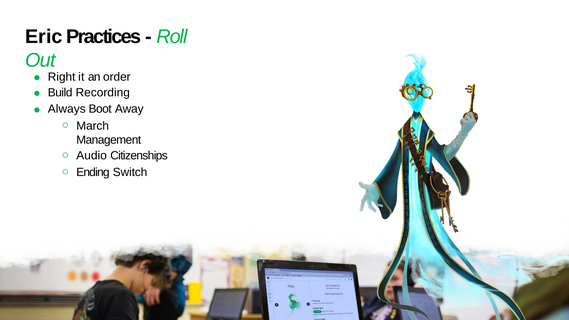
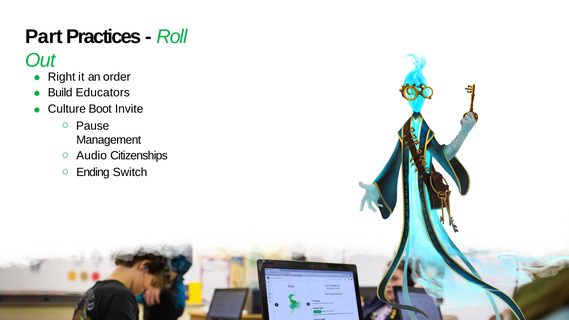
Eric: Eric -> Part
Recording: Recording -> Educators
Always: Always -> Culture
Away: Away -> Invite
March: March -> Pause
